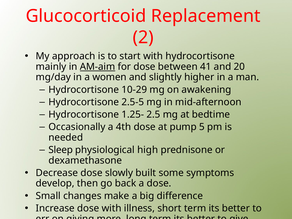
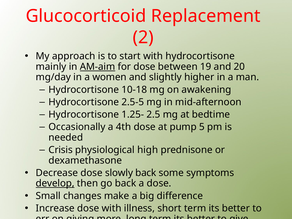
41: 41 -> 19
10-29: 10-29 -> 10-18
Sleep: Sleep -> Crisis
slowly built: built -> back
develop underline: none -> present
